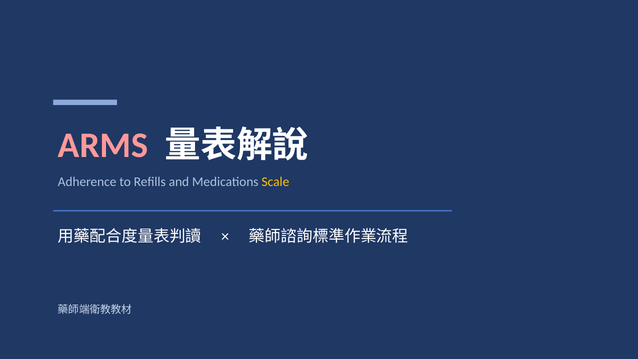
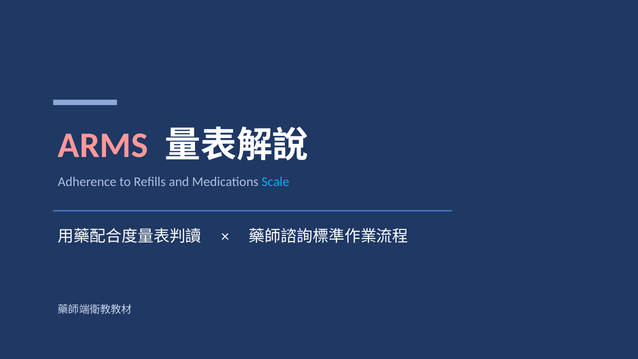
Scale colour: yellow -> light blue
